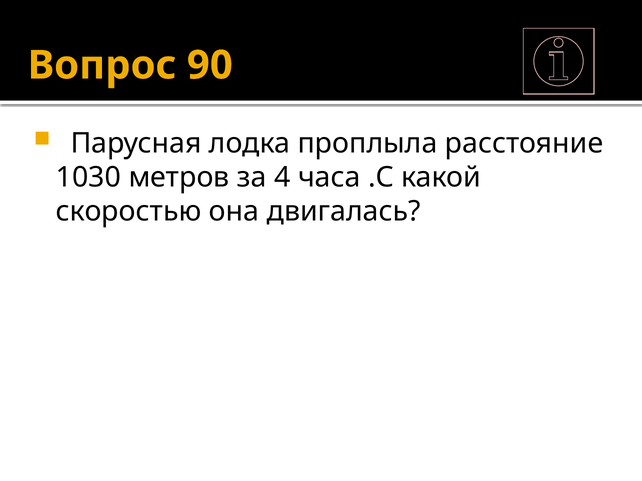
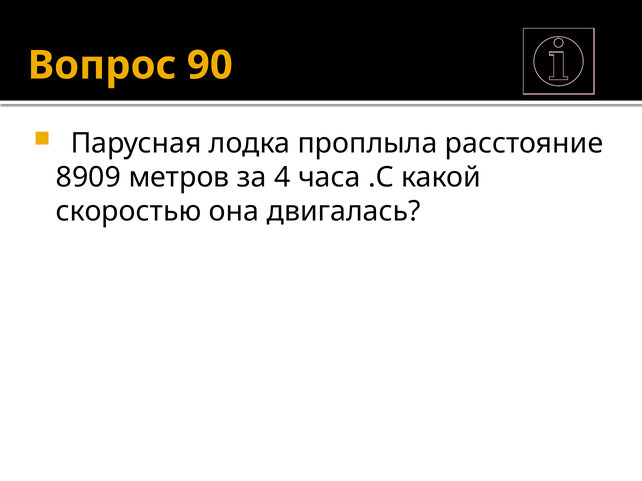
1030: 1030 -> 8909
